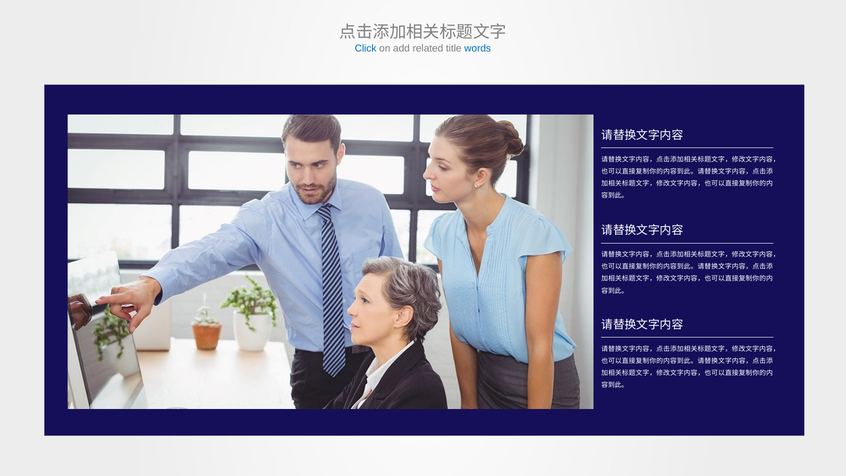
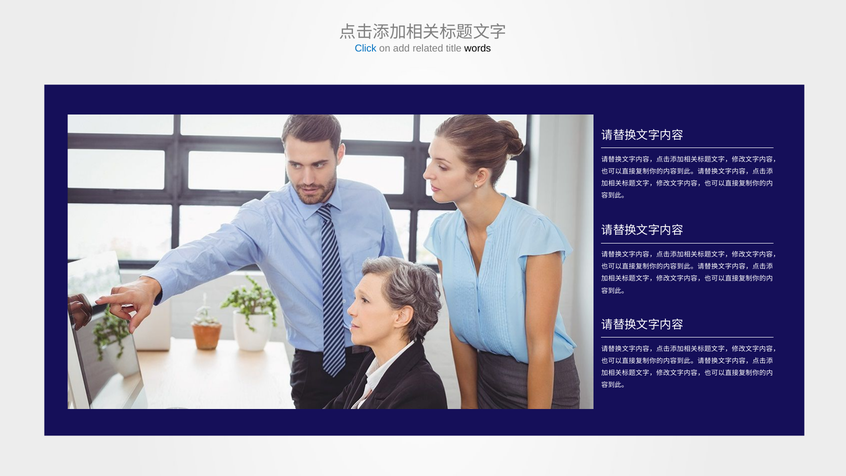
words colour: blue -> black
